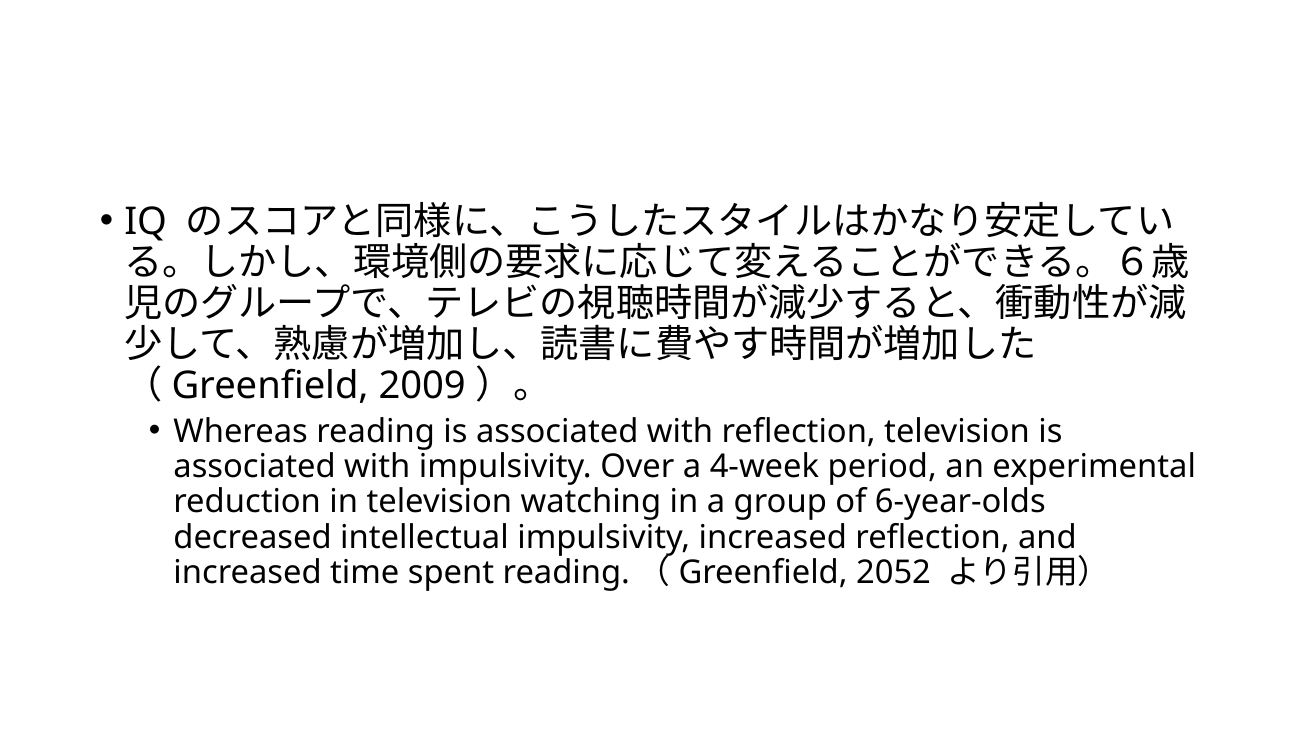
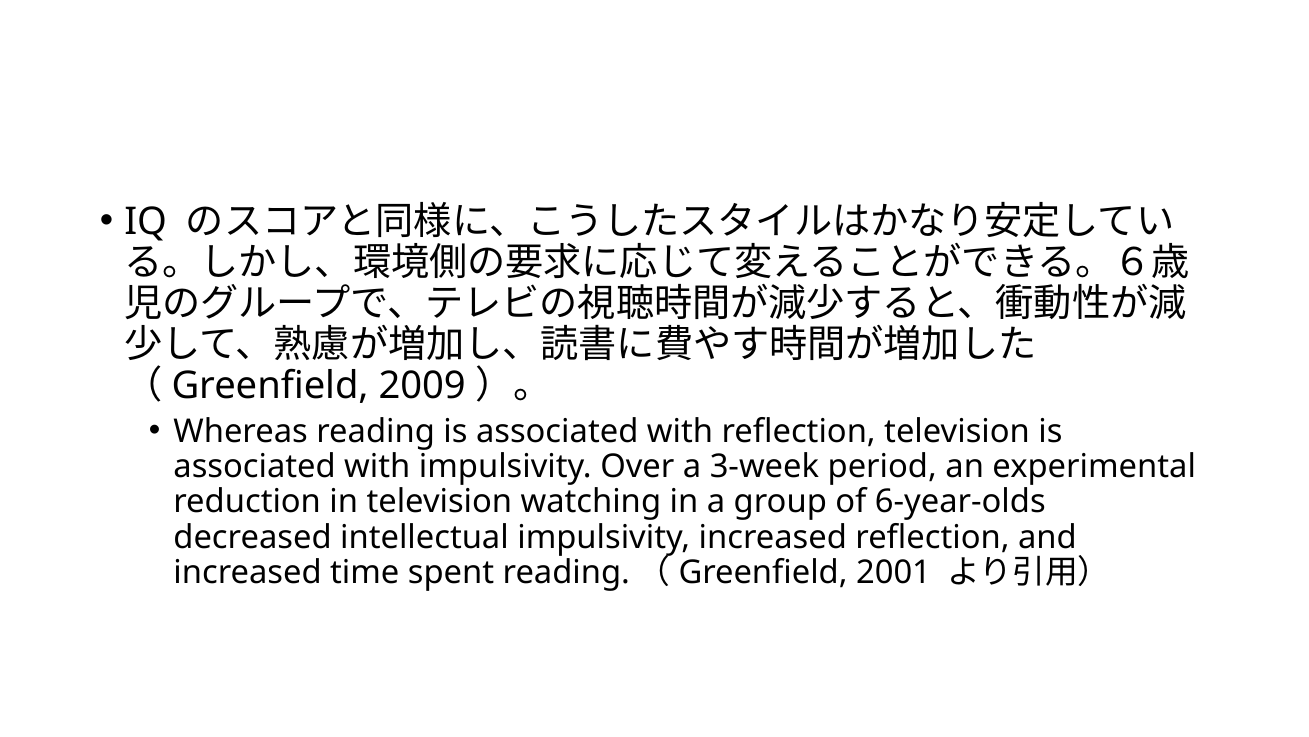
4-week: 4-week -> 3-week
2052: 2052 -> 2001
